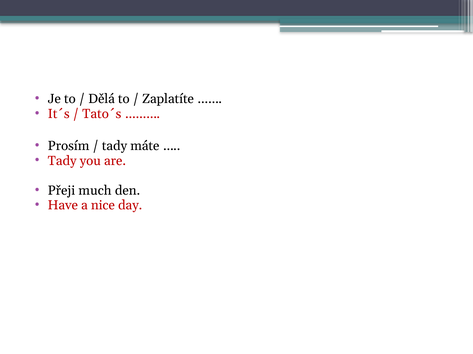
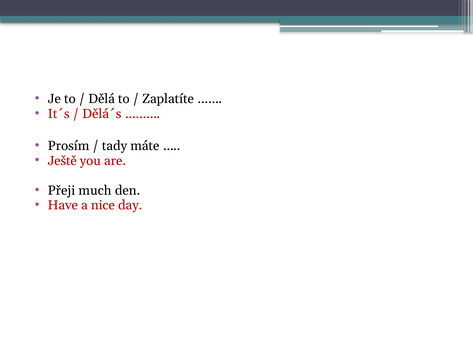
Tato´s: Tato´s -> Dělá´s
Tady at (62, 161): Tady -> Ještě
